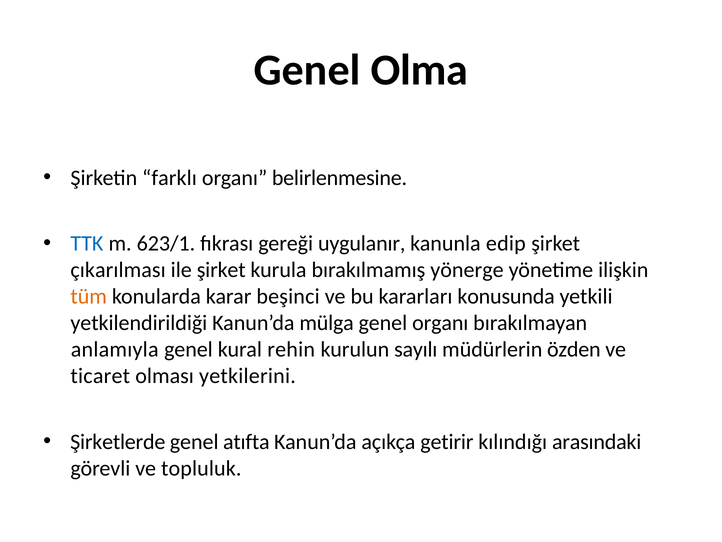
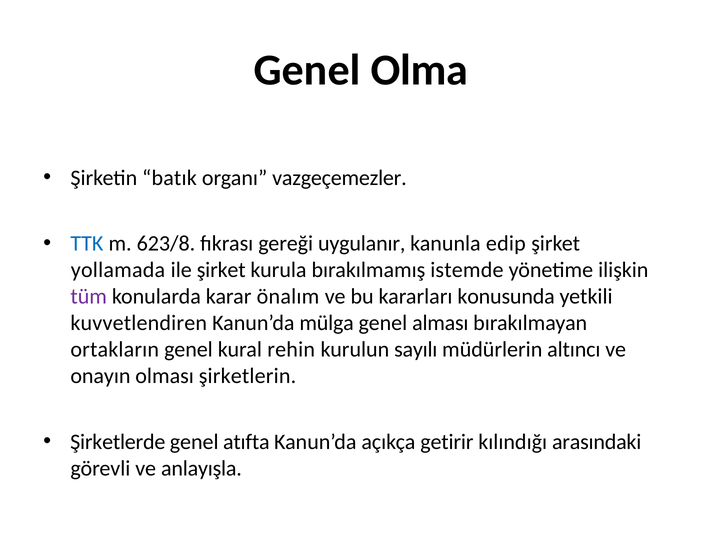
farklı: farklı -> batık
belirlenmesine: belirlenmesine -> vazgeçemezler
623/1: 623/1 -> 623/8
çıkarılması: çıkarılması -> yollamada
yönerge: yönerge -> istemde
tüm colour: orange -> purple
beşinci: beşinci -> önalım
yetkilendirildiği: yetkilendirildiği -> kuvvetlendiren
genel organı: organı -> alması
anlamıyla: anlamıyla -> ortakların
özden: özden -> altıncı
ticaret: ticaret -> onayın
yetkilerini: yetkilerini -> şirketlerin
topluluk: topluluk -> anlayışla
